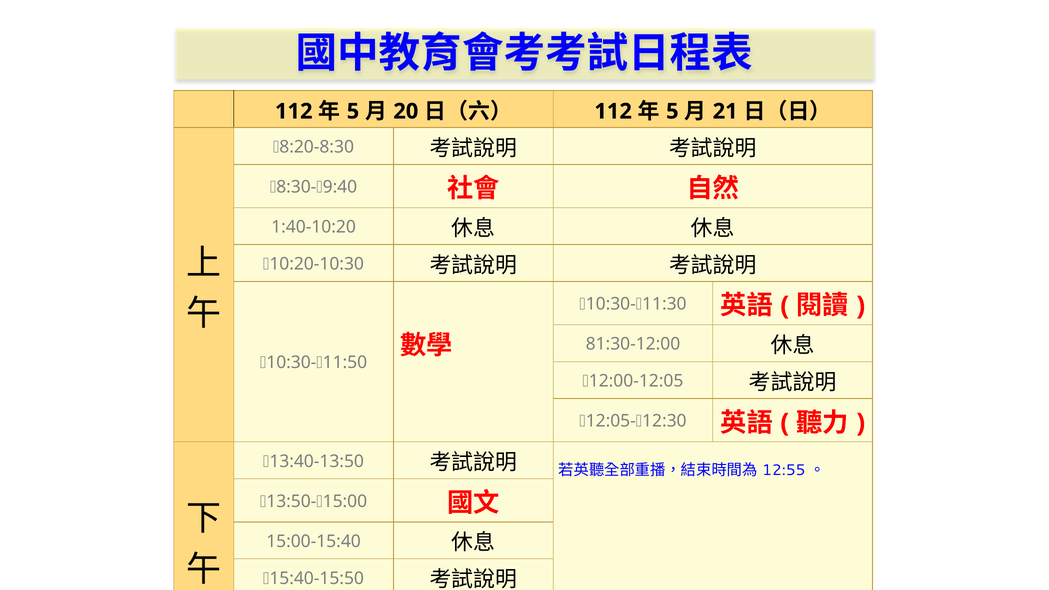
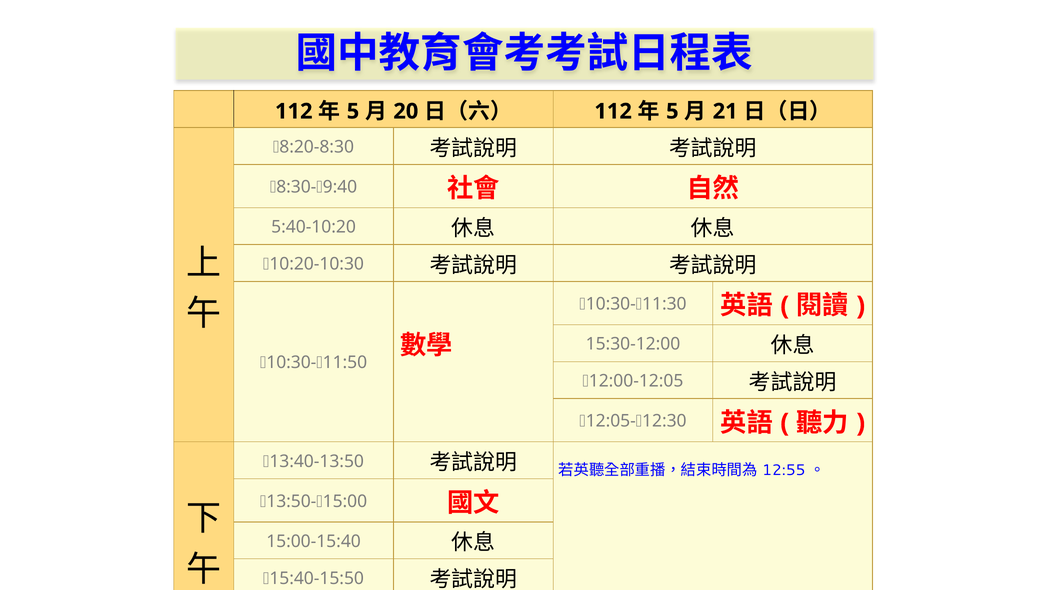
1:40-10:20: 1:40-10:20 -> 5:40-10:20
81:30-12:00: 81:30-12:00 -> 15:30-12:00
